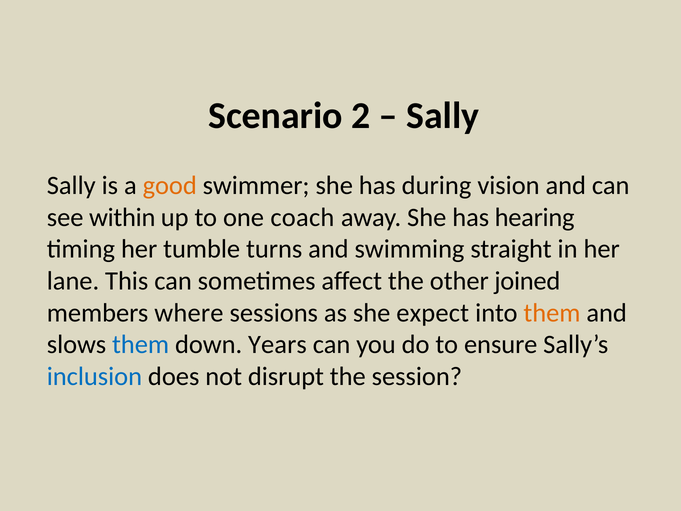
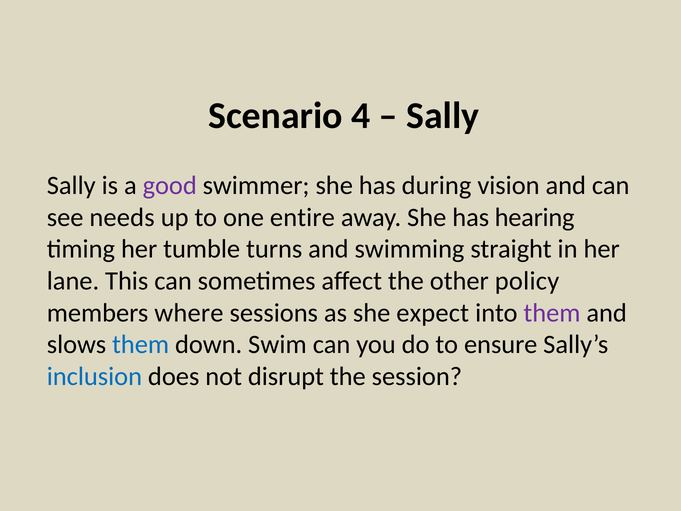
2: 2 -> 4
good colour: orange -> purple
within: within -> needs
coach: coach -> entire
joined: joined -> policy
them at (552, 313) colour: orange -> purple
Years: Years -> Swim
